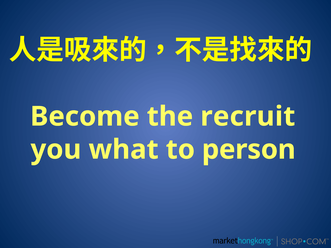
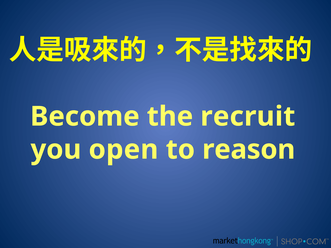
what: what -> open
person: person -> reason
